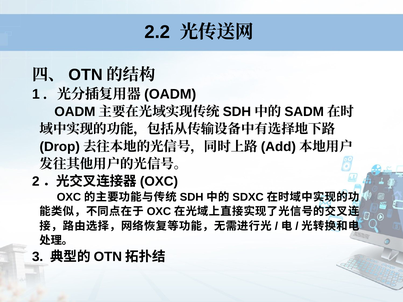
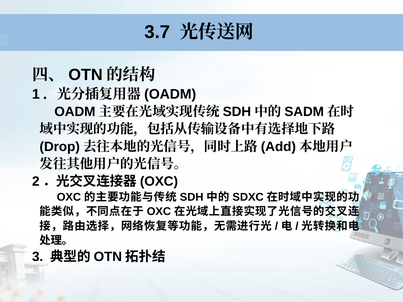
2.2: 2.2 -> 3.7
